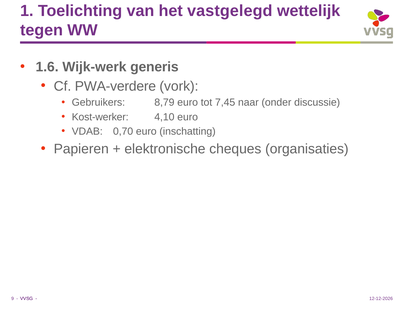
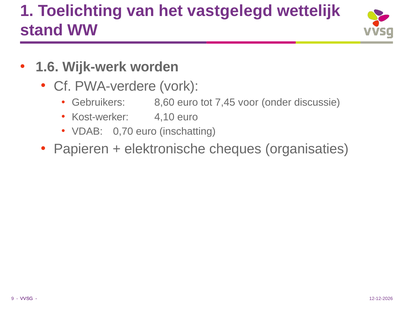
tegen: tegen -> stand
generis: generis -> worden
8,79: 8,79 -> 8,60
naar: naar -> voor
